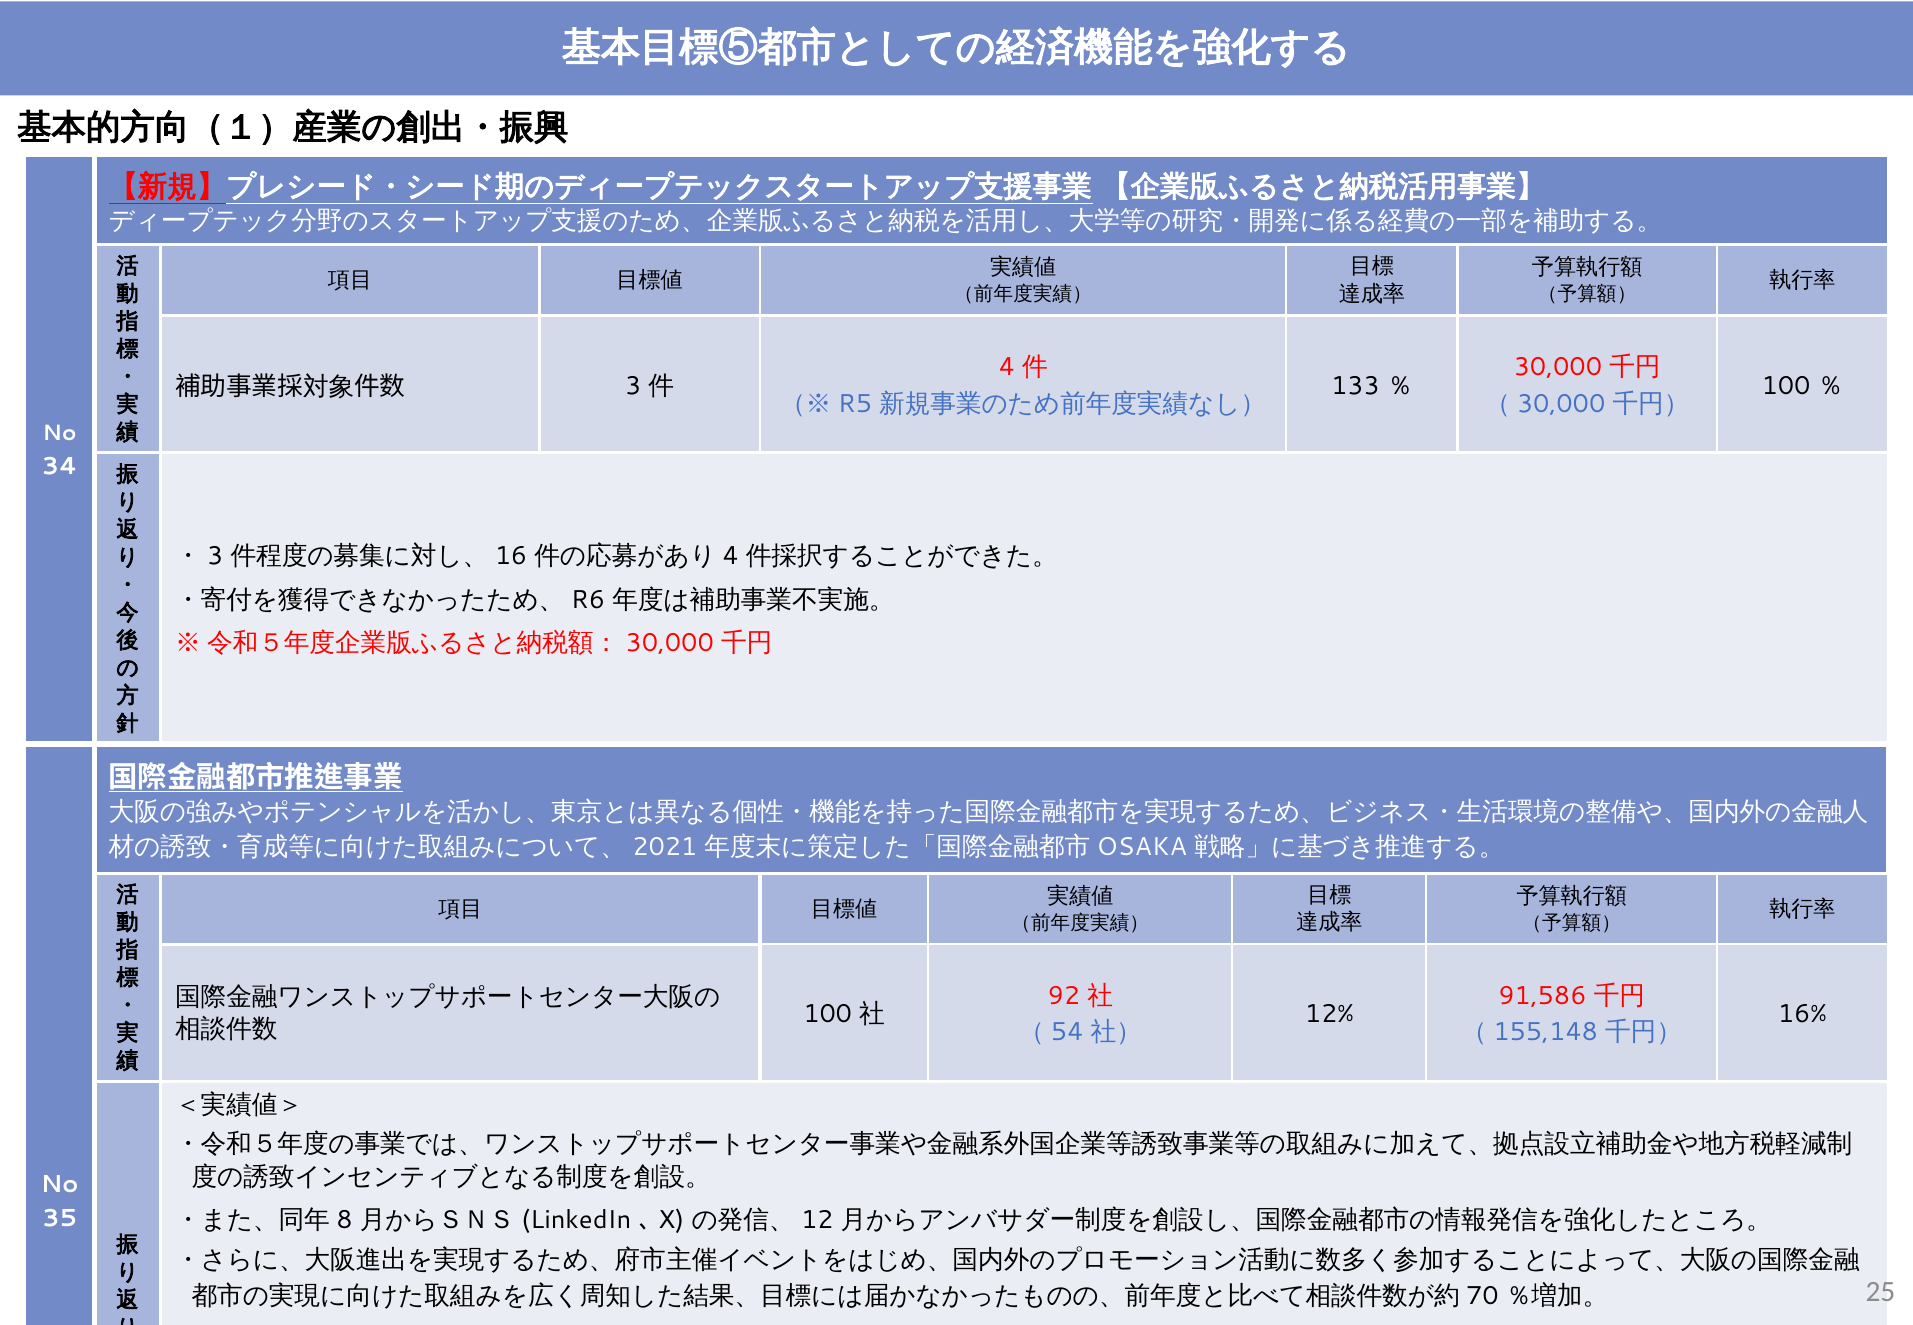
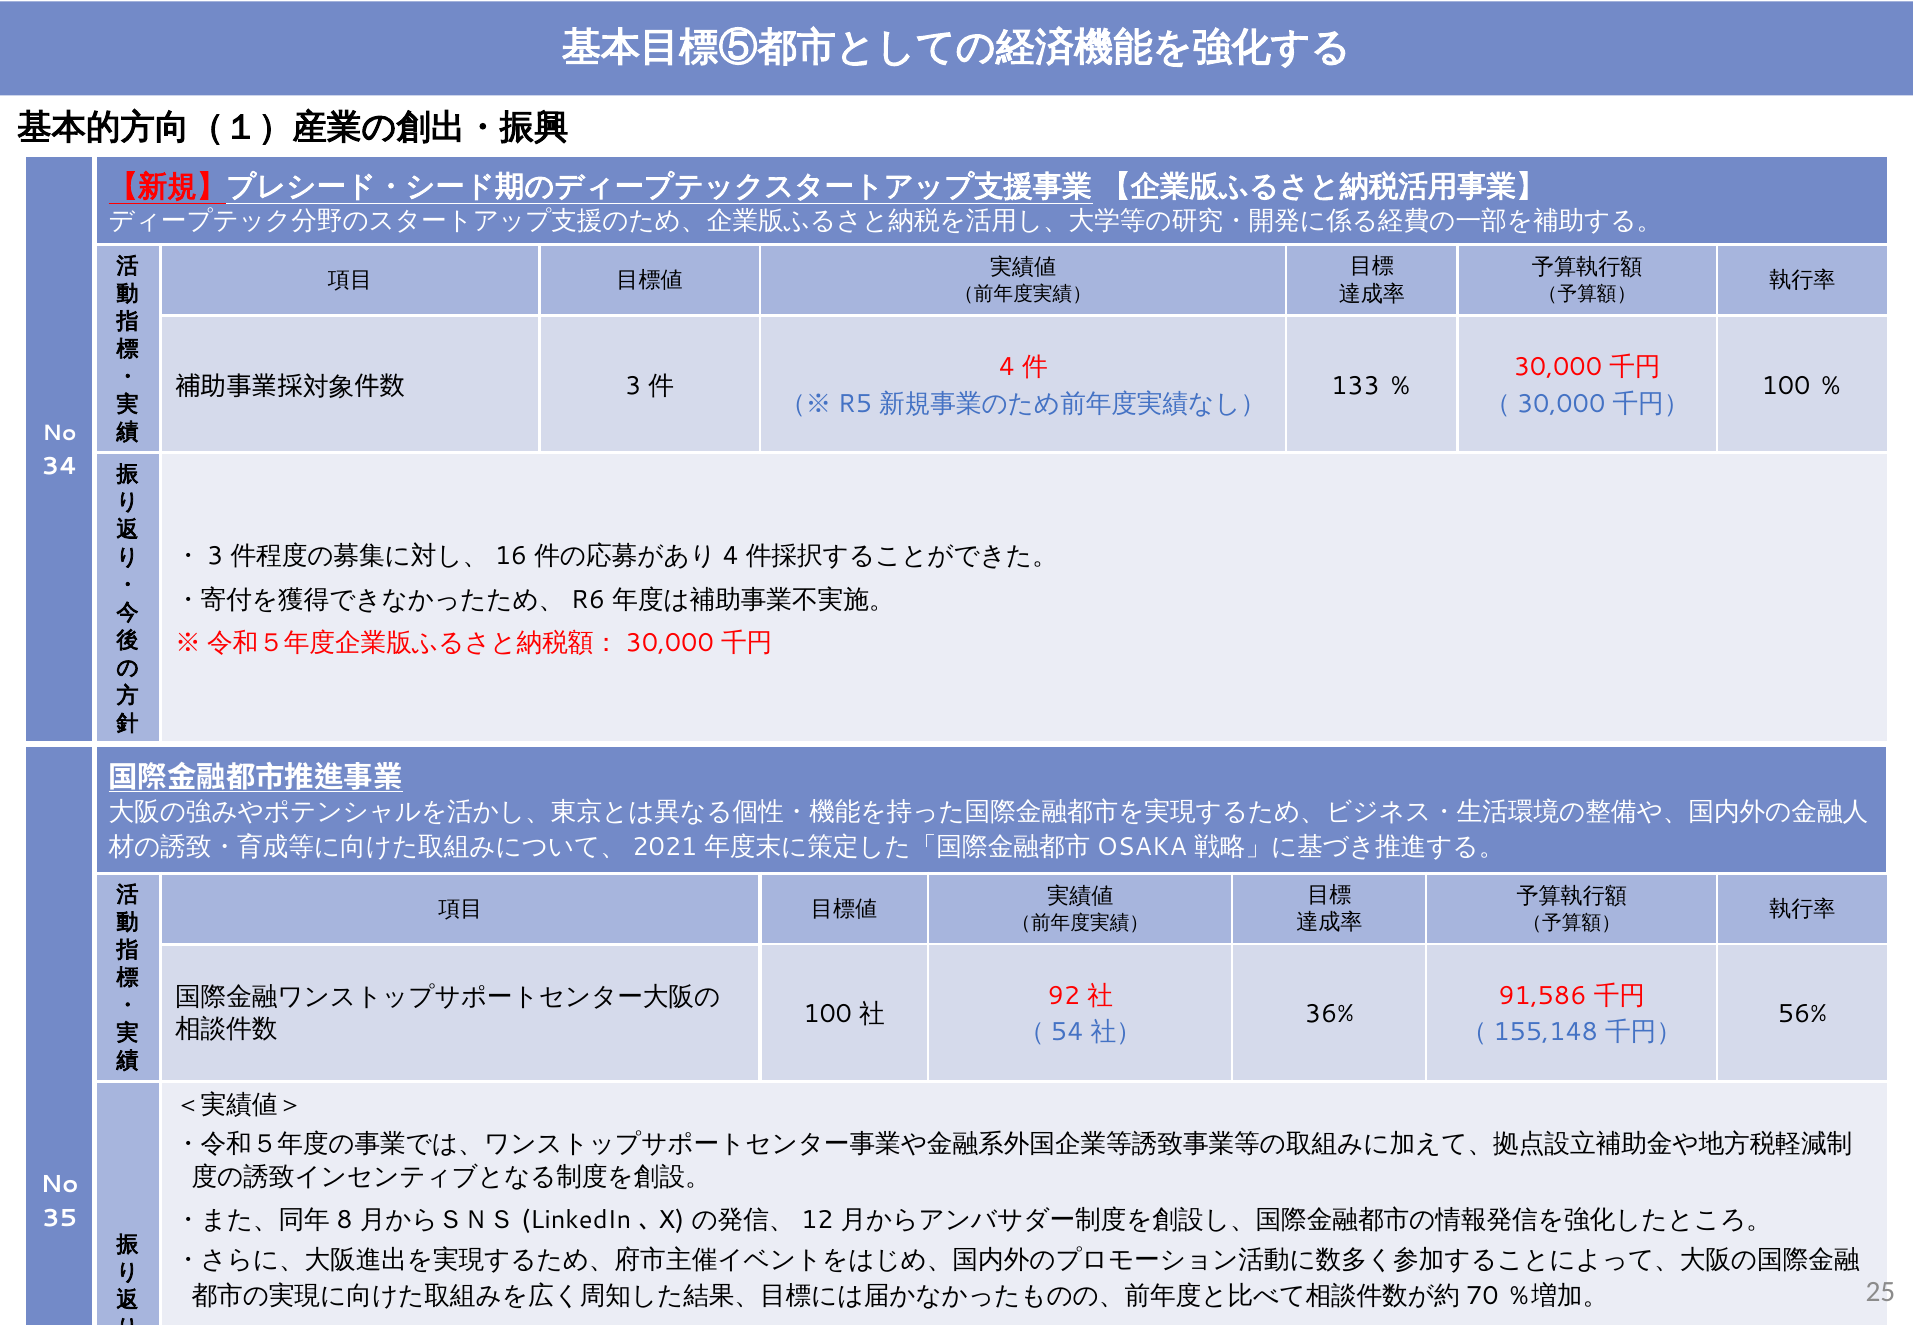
12%: 12% -> 36%
16%: 16% -> 56%
